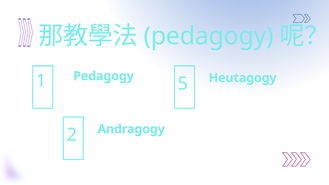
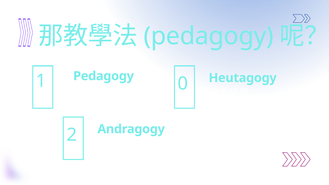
5: 5 -> 0
